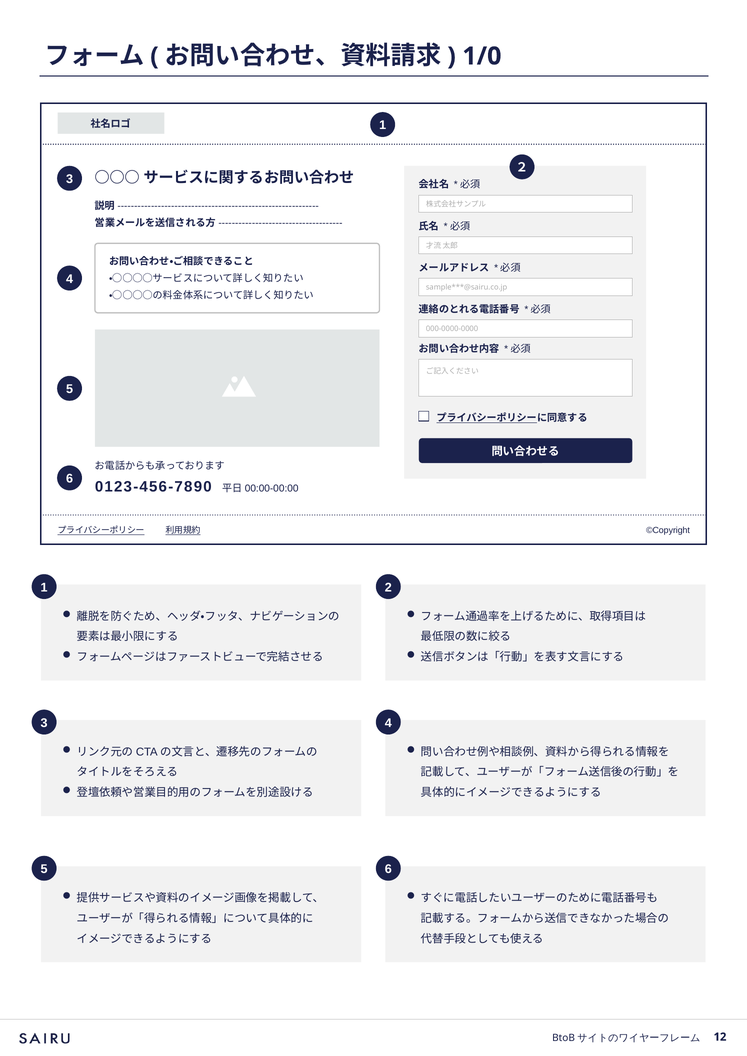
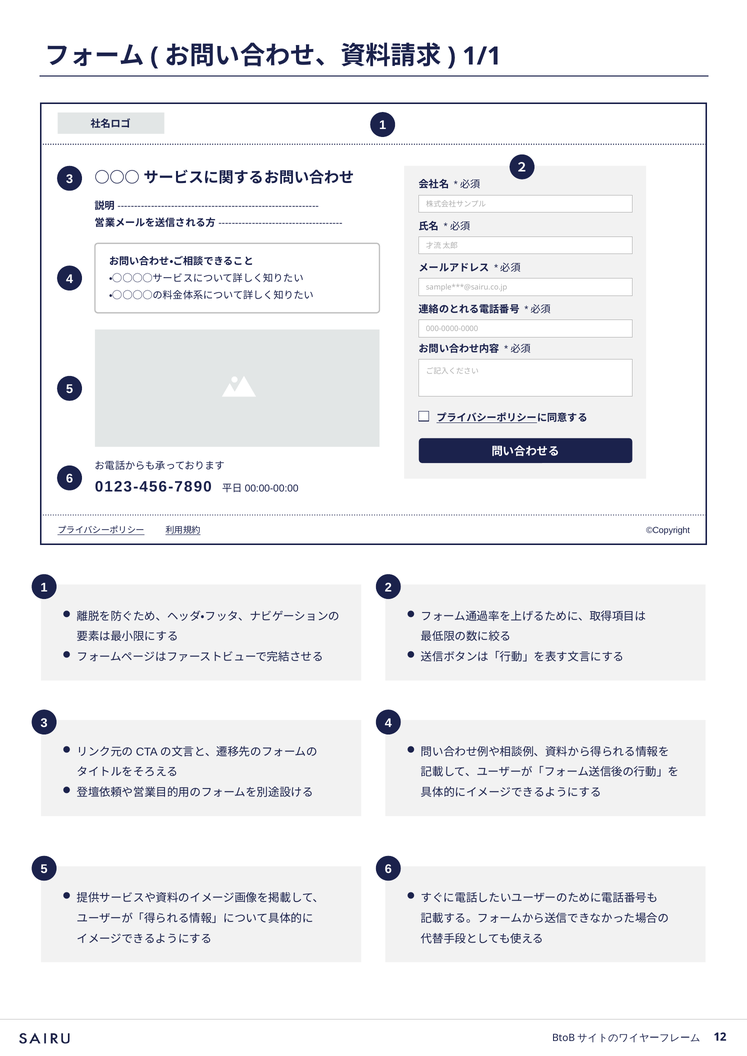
1/0: 1/0 -> 1/1
